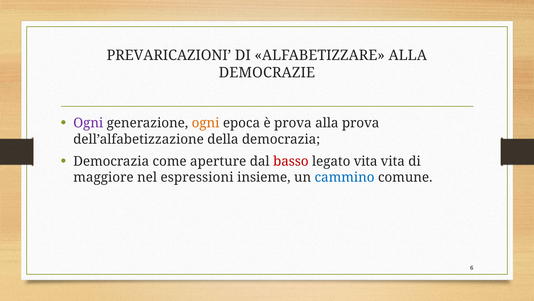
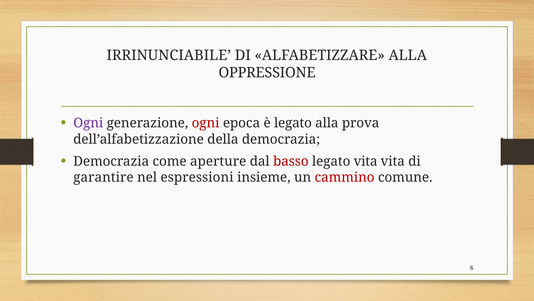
PREVARICAZIONI: PREVARICAZIONI -> IRRINUNCIABILE
DEMOCRAZIE: DEMOCRAZIE -> OPPRESSIONE
ogni at (206, 123) colour: orange -> red
è prova: prova -> legato
maggiore: maggiore -> garantire
cammino colour: blue -> red
